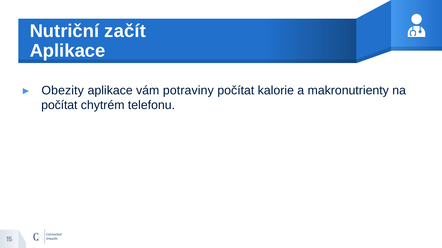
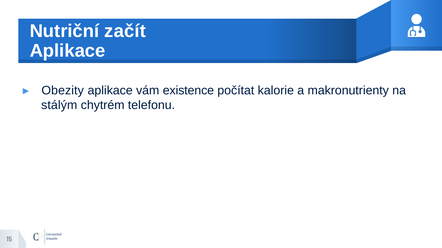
potraviny: potraviny -> existence
počítat at (59, 105): počítat -> stálým
